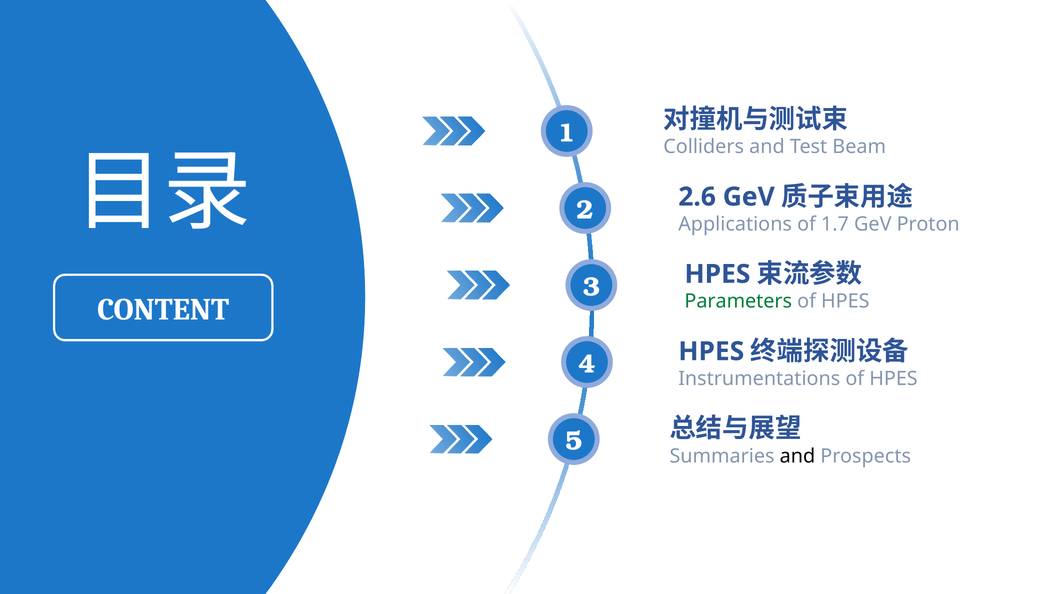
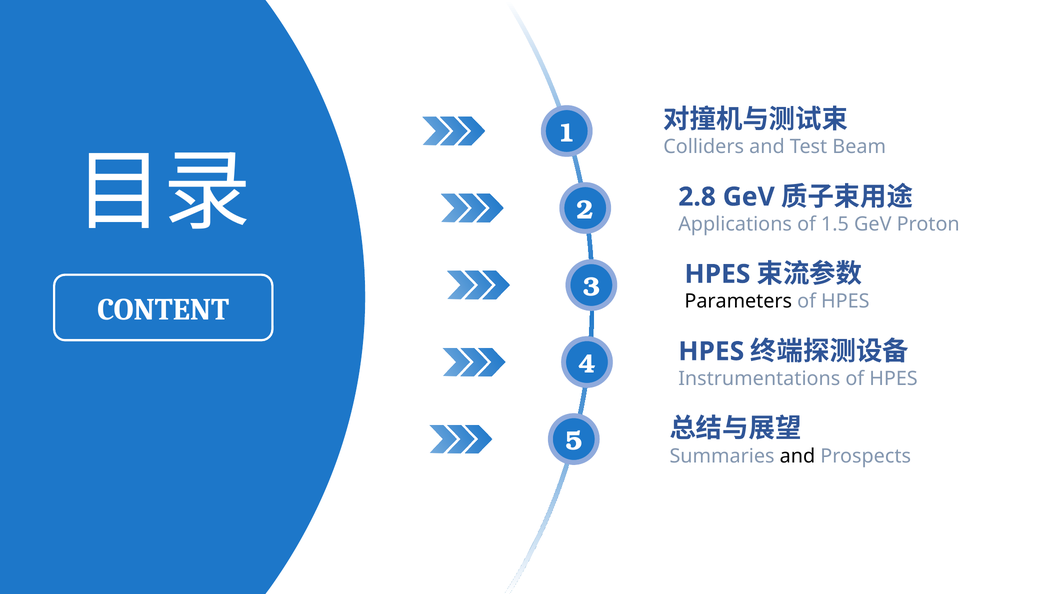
2.6: 2.6 -> 2.8
1.7: 1.7 -> 1.5
Parameters colour: green -> black
